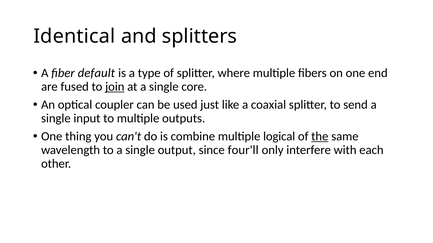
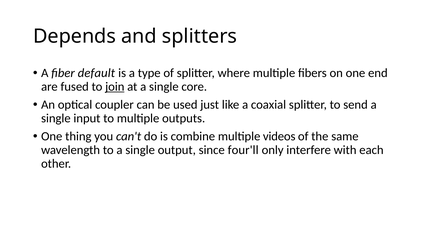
Identical: Identical -> Depends
logical: logical -> videos
the underline: present -> none
